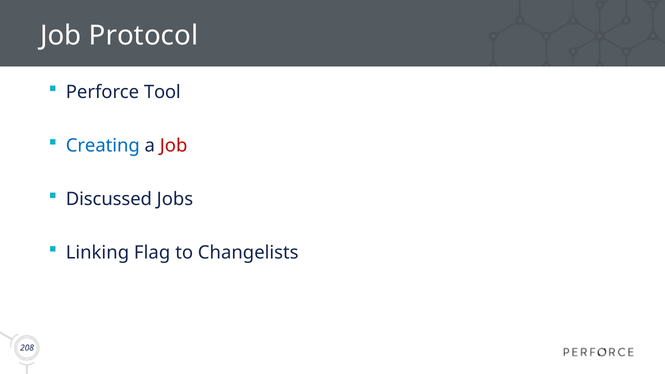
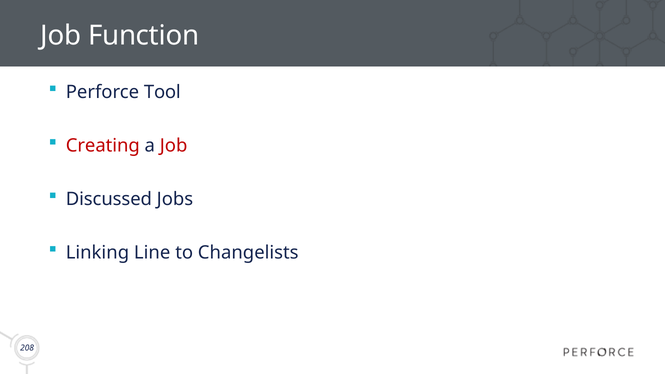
Protocol: Protocol -> Function
Creating colour: blue -> red
Flag: Flag -> Line
